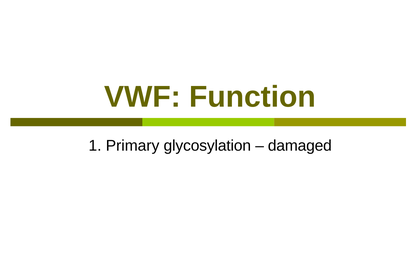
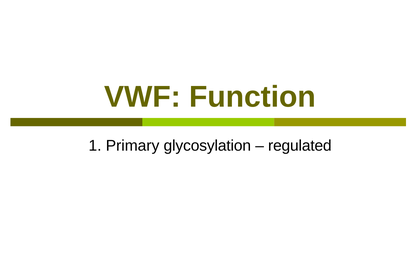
damaged: damaged -> regulated
